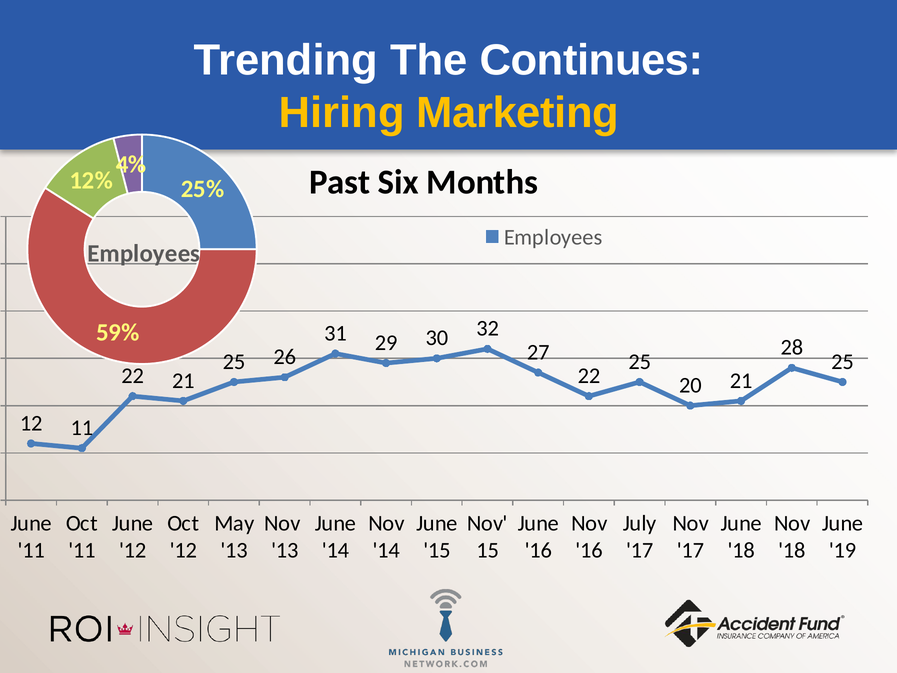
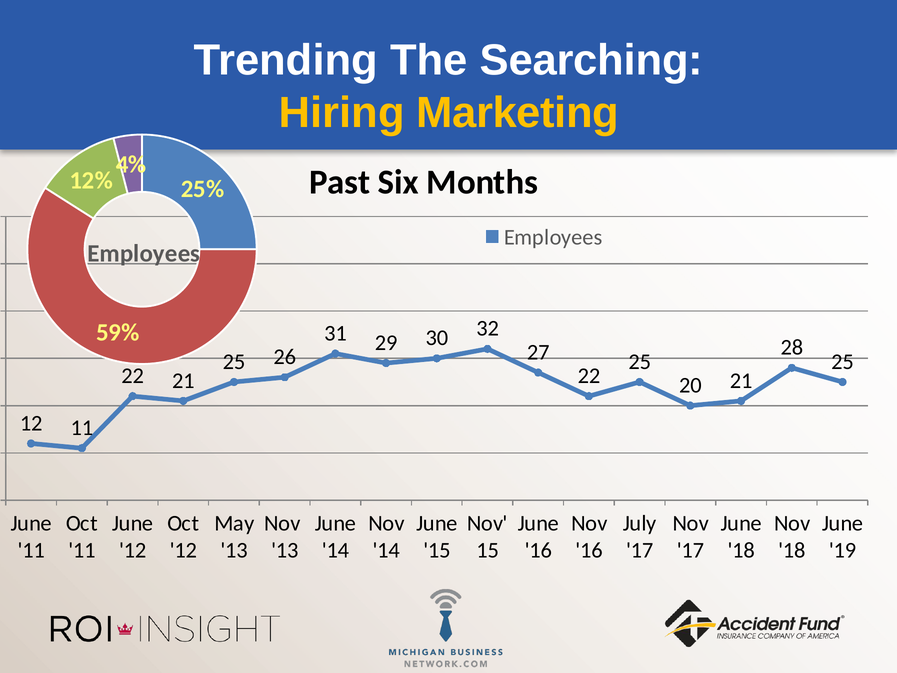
Continues: Continues -> Searching
